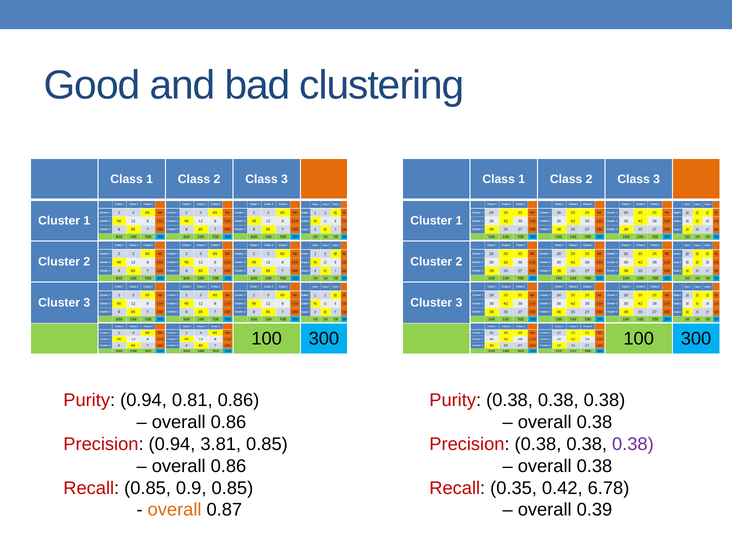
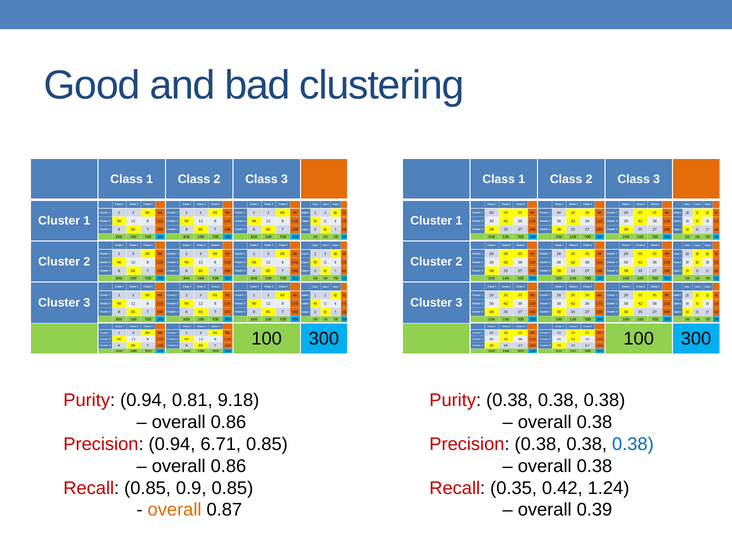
0.81 0.86: 0.86 -> 9.18
3.81: 3.81 -> 6.71
0.38 at (633, 444) colour: purple -> blue
6.78: 6.78 -> 1.24
